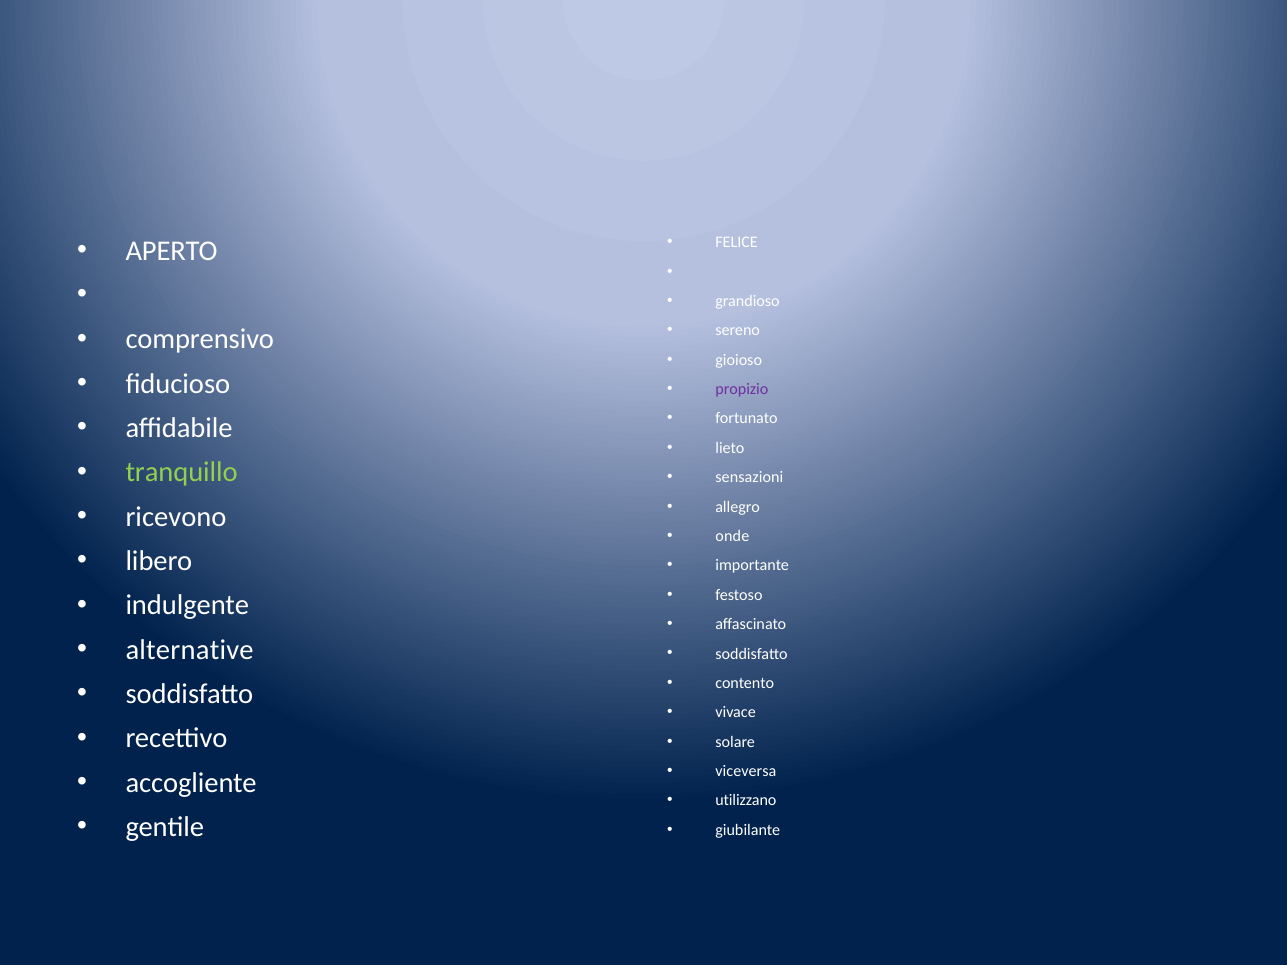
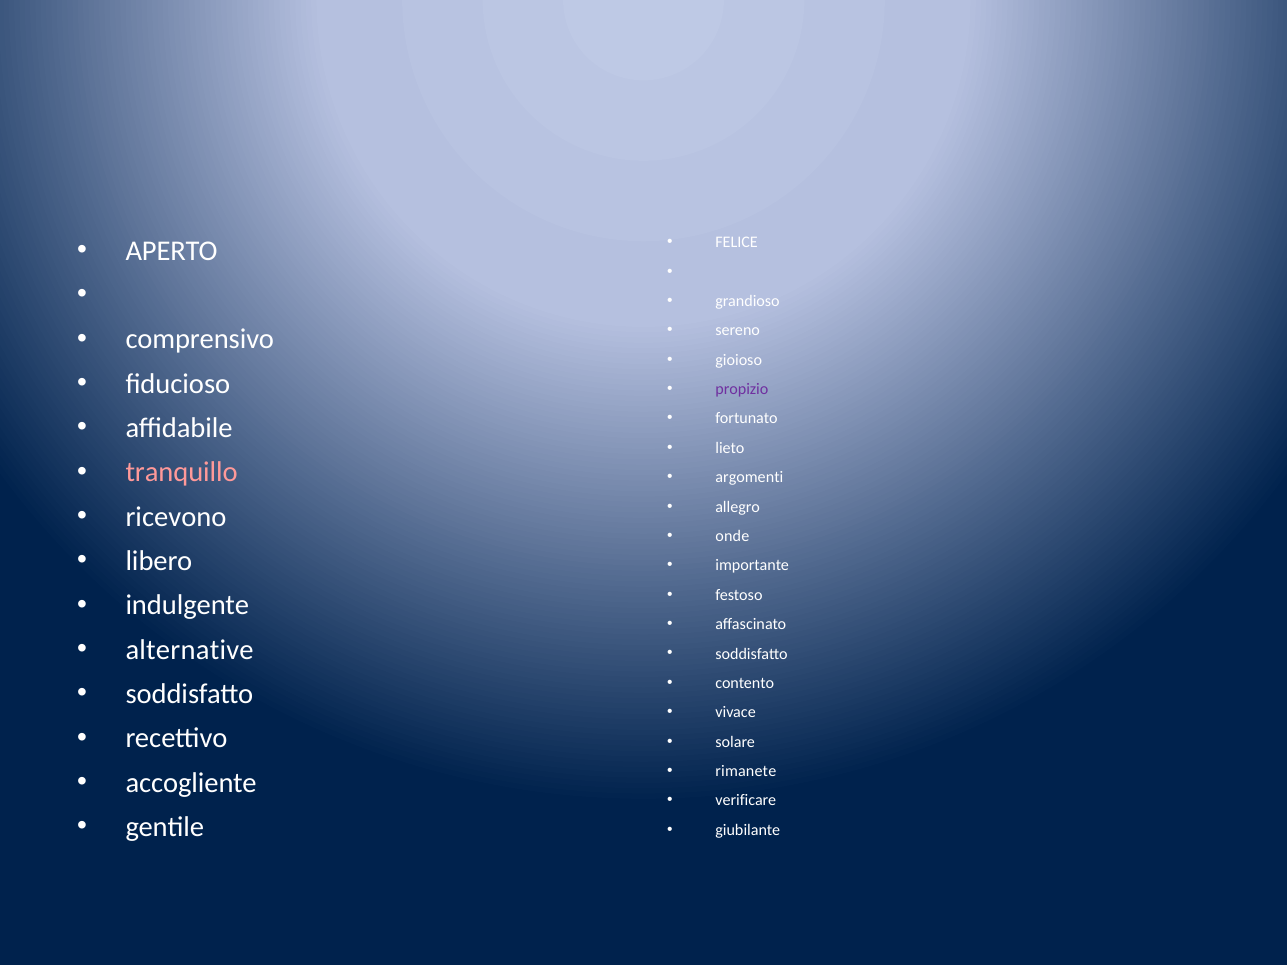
tranquillo colour: light green -> pink
sensazioni: sensazioni -> argomenti
viceversa: viceversa -> rimanete
utilizzano: utilizzano -> verificare
